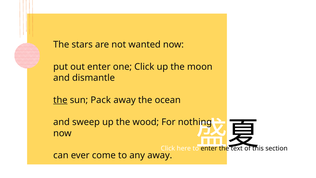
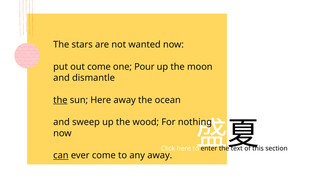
out enter: enter -> come
one Click: Click -> Pour
sun Pack: Pack -> Here
can underline: none -> present
